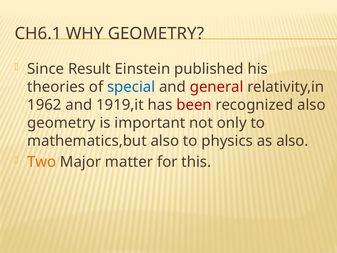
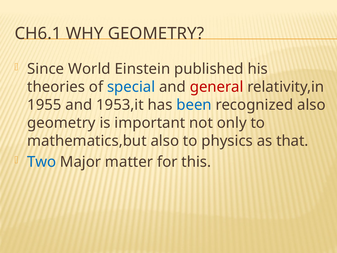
Result: Result -> World
1962: 1962 -> 1955
1919,it: 1919,it -> 1953,it
been colour: red -> blue
as also: also -> that
Two colour: orange -> blue
